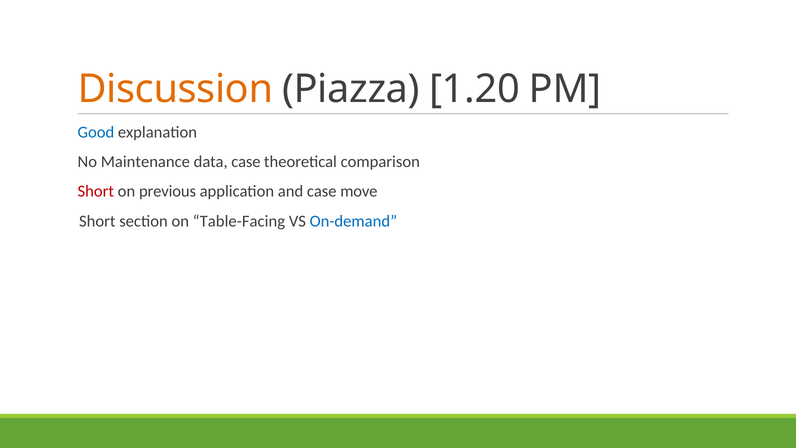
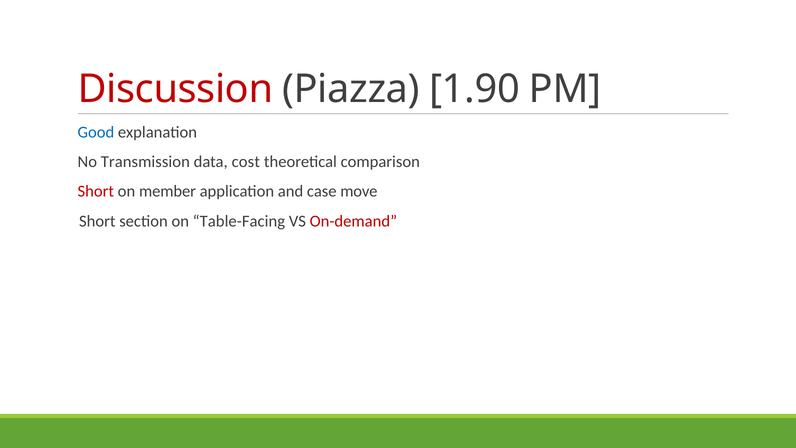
Discussion colour: orange -> red
1.20: 1.20 -> 1.90
Maintenance: Maintenance -> Transmission
data case: case -> cost
previous: previous -> member
On-demand colour: blue -> red
